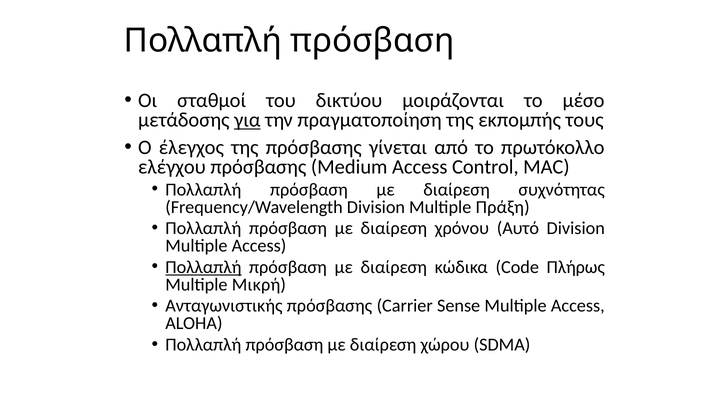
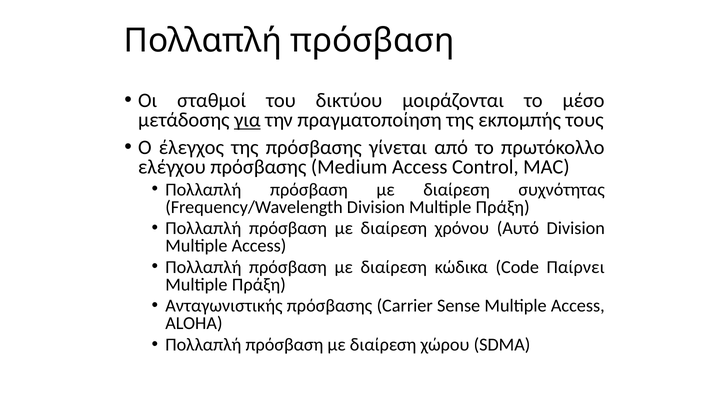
Πολλαπλή at (203, 267) underline: present -> none
Πλήρως: Πλήρως -> Παίρνει
Μικρή at (259, 284): Μικρή -> Πράξη
